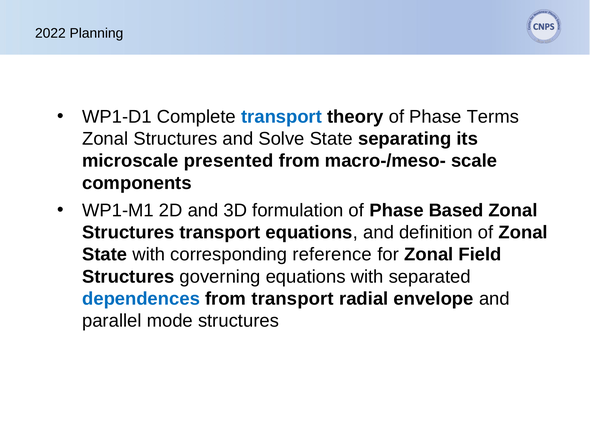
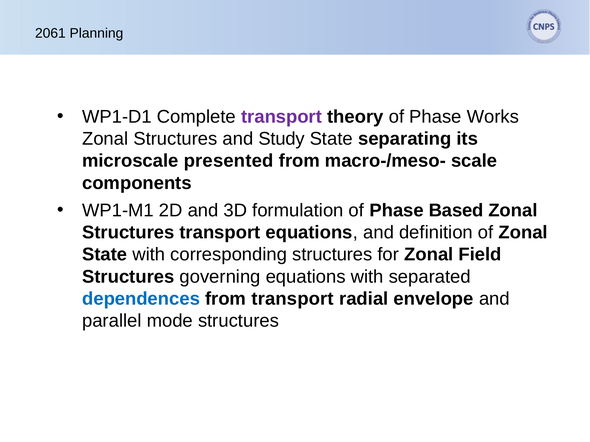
2022: 2022 -> 2061
transport at (282, 117) colour: blue -> purple
Terms: Terms -> Works
Solve: Solve -> Study
corresponding reference: reference -> structures
